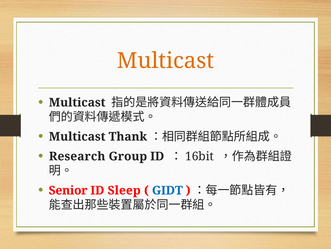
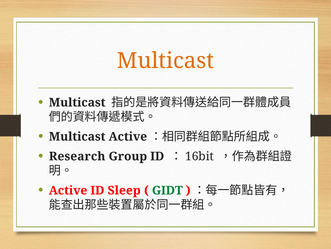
Multicast Thank: Thank -> Active
Senior at (68, 190): Senior -> Active
GIDT colour: blue -> green
